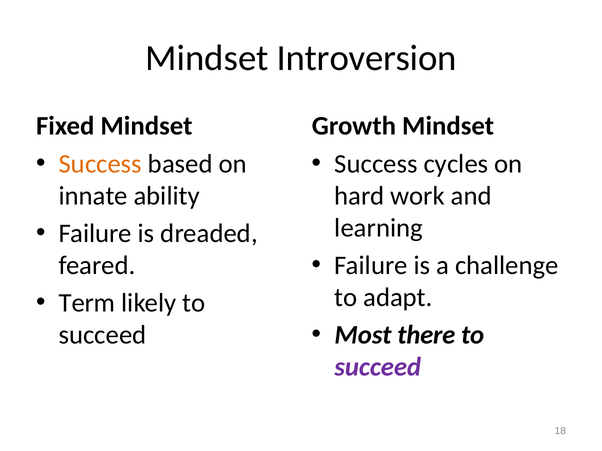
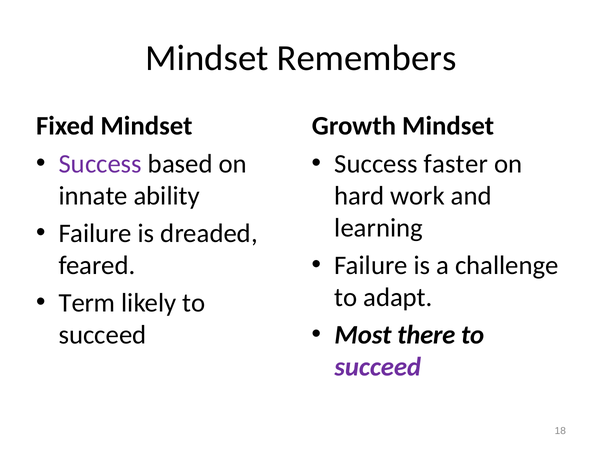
Introversion: Introversion -> Remembers
Success at (100, 164) colour: orange -> purple
cycles: cycles -> faster
